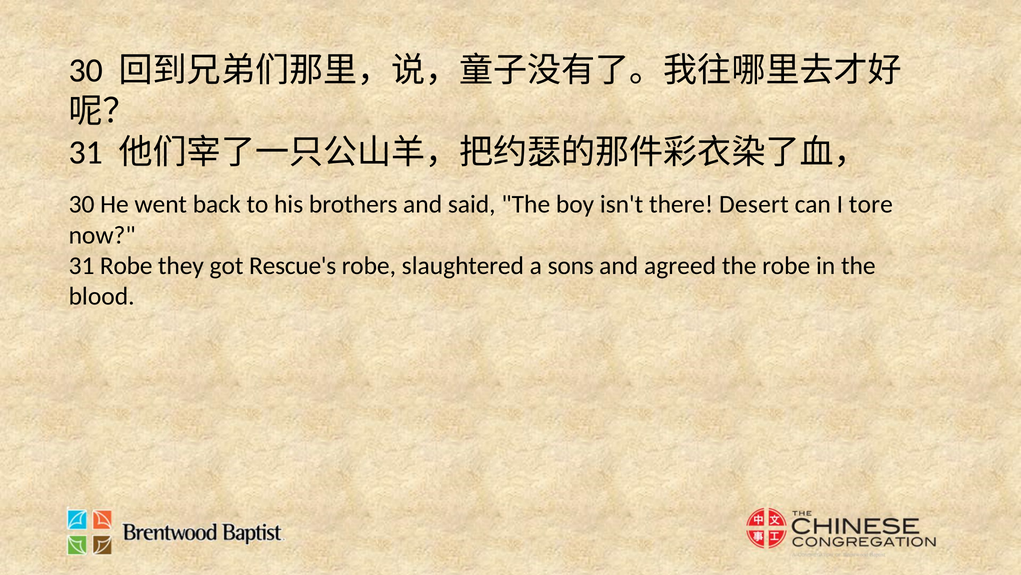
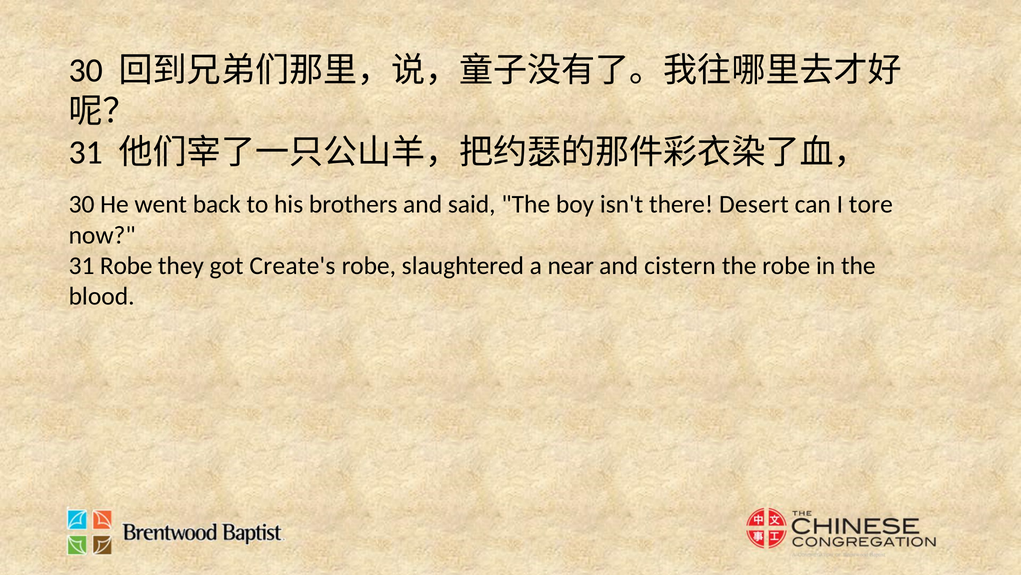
Rescue's: Rescue's -> Create's
sons: sons -> near
agreed: agreed -> cistern
